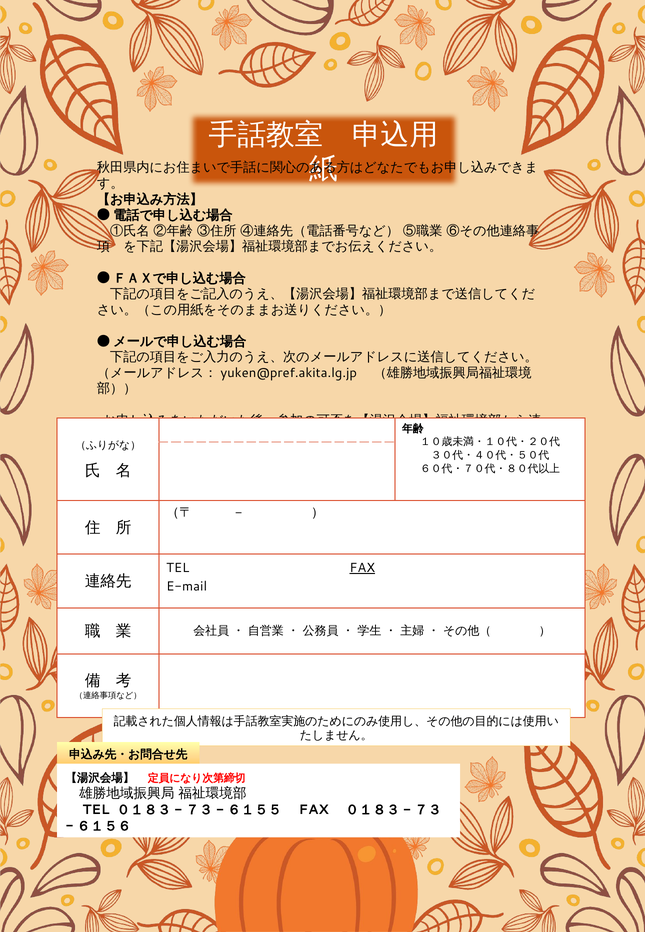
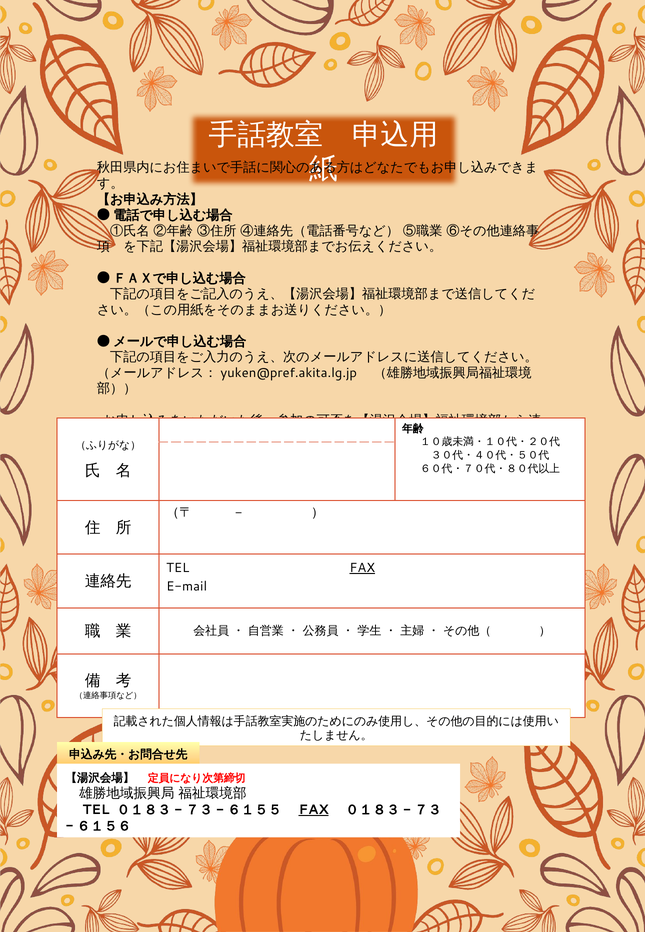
FAX at (314, 809) underline: none -> present
